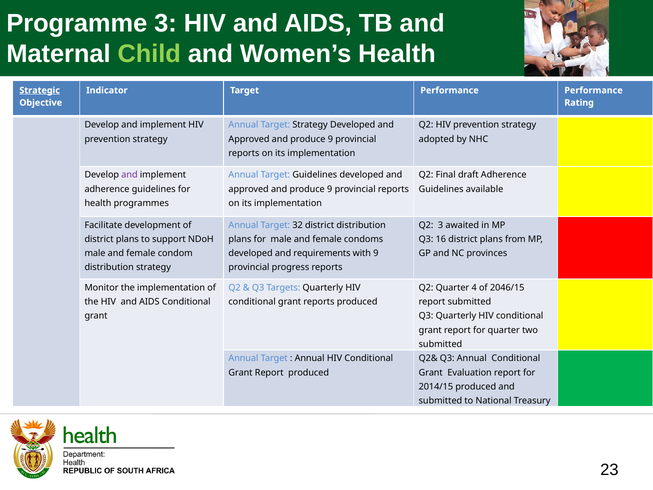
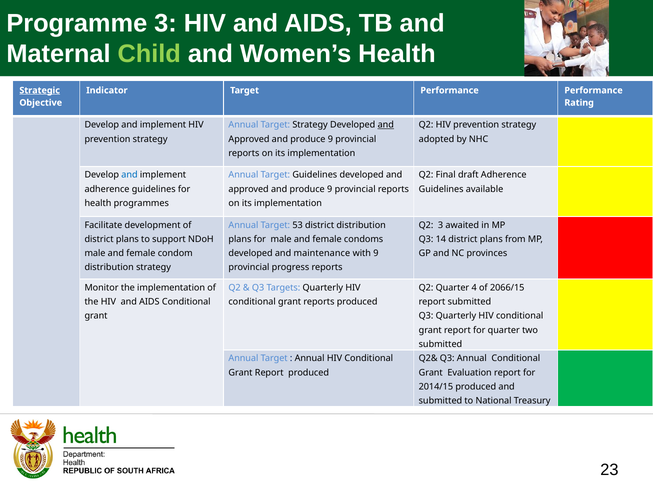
and at (386, 125) underline: none -> present
and at (129, 175) colour: purple -> blue
32: 32 -> 53
16: 16 -> 14
requirements: requirements -> maintenance
2046/15: 2046/15 -> 2066/15
